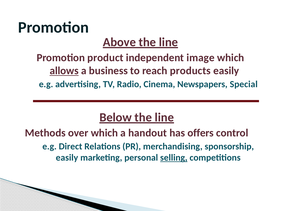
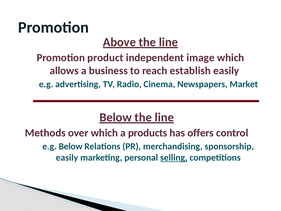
allows underline: present -> none
products: products -> establish
Special: Special -> Market
handout: handout -> products
e.g Direct: Direct -> Below
